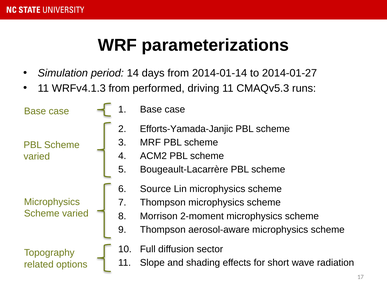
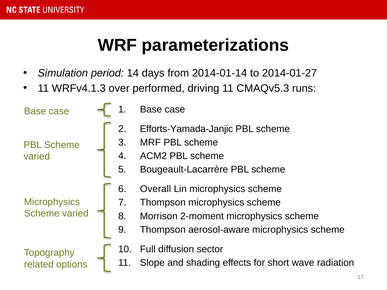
WRFv4.1.3 from: from -> over
Source: Source -> Overall
